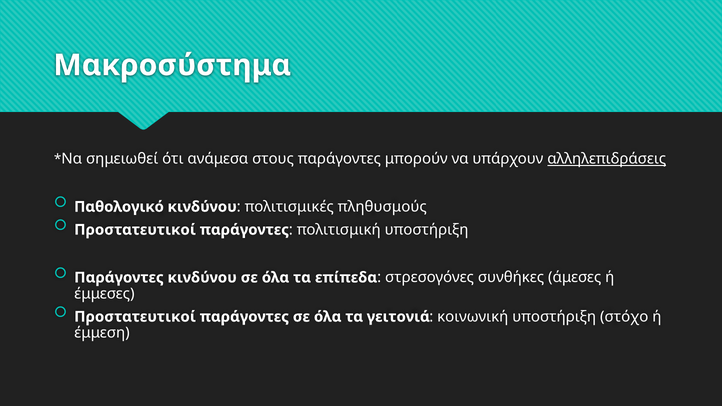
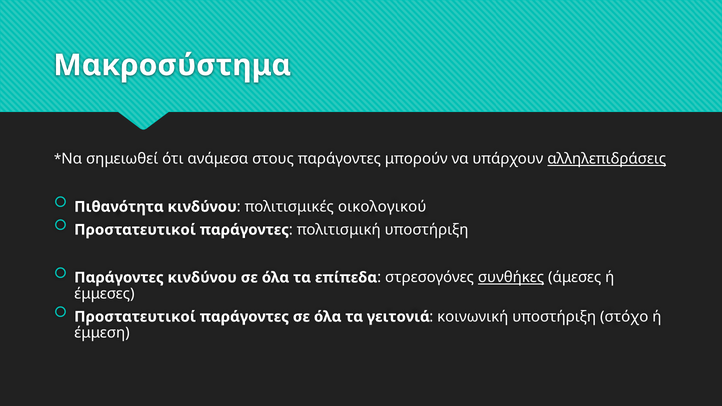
Παθολογικό: Παθολογικό -> Πιθανότητα
πληθυσμούς: πληθυσμούς -> οικολογικού
συνθήκες underline: none -> present
